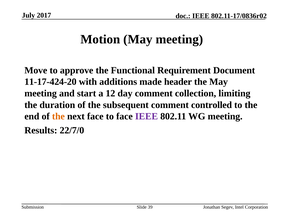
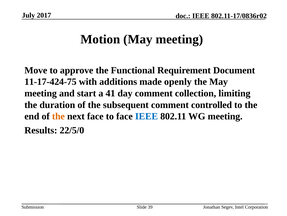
11-17-424-20: 11-17-424-20 -> 11-17-424-75
header: header -> openly
12: 12 -> 41
IEEE at (146, 116) colour: purple -> blue
22/7/0: 22/7/0 -> 22/5/0
